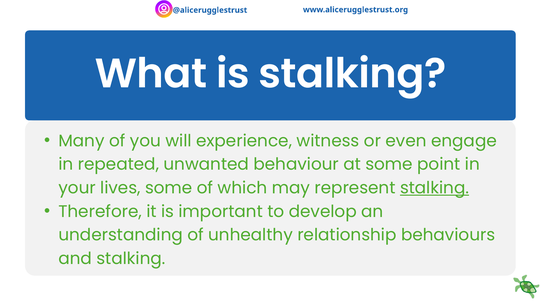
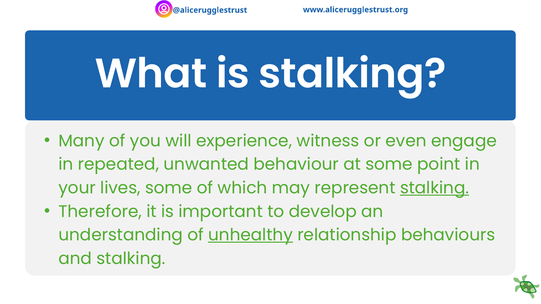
unhealthy underline: none -> present
